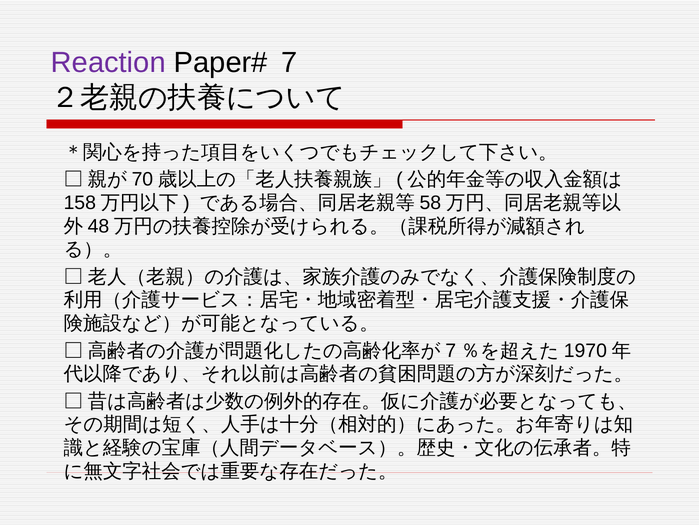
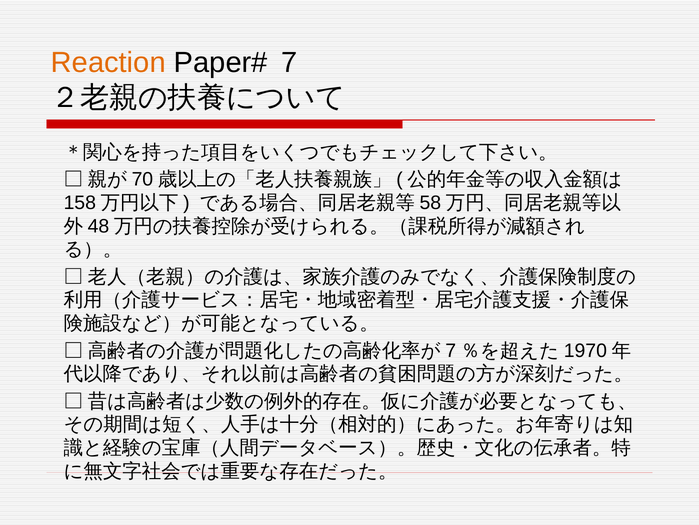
Reaction colour: purple -> orange
